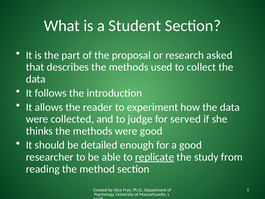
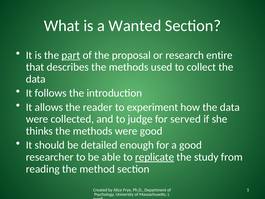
Student: Student -> Wanted
part underline: none -> present
asked: asked -> entire
